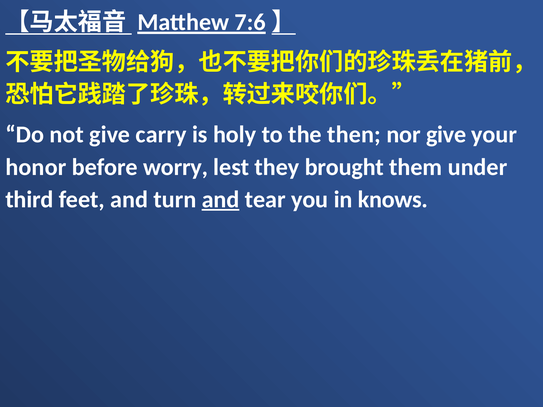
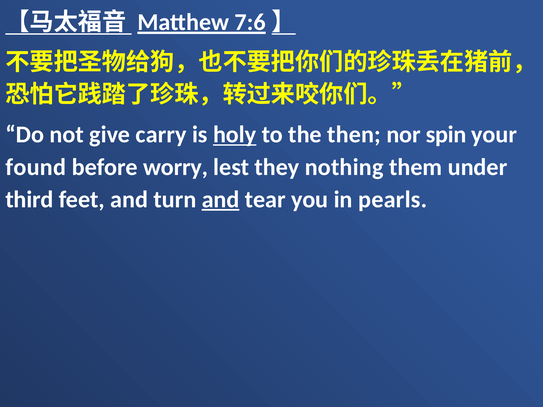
holy underline: none -> present
nor give: give -> spin
honor: honor -> found
brought: brought -> nothing
knows: knows -> pearls
